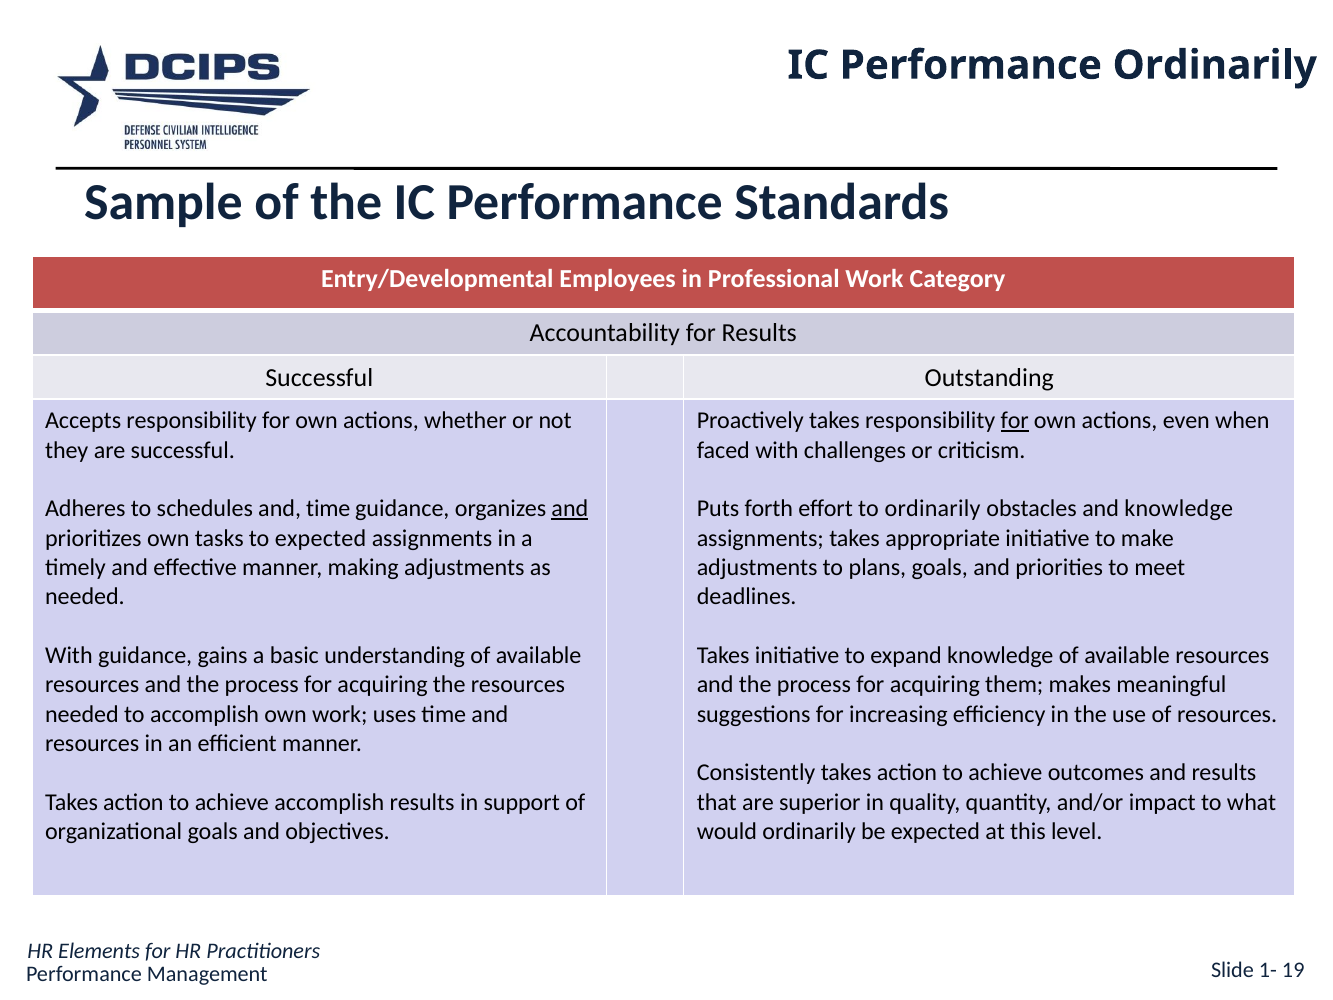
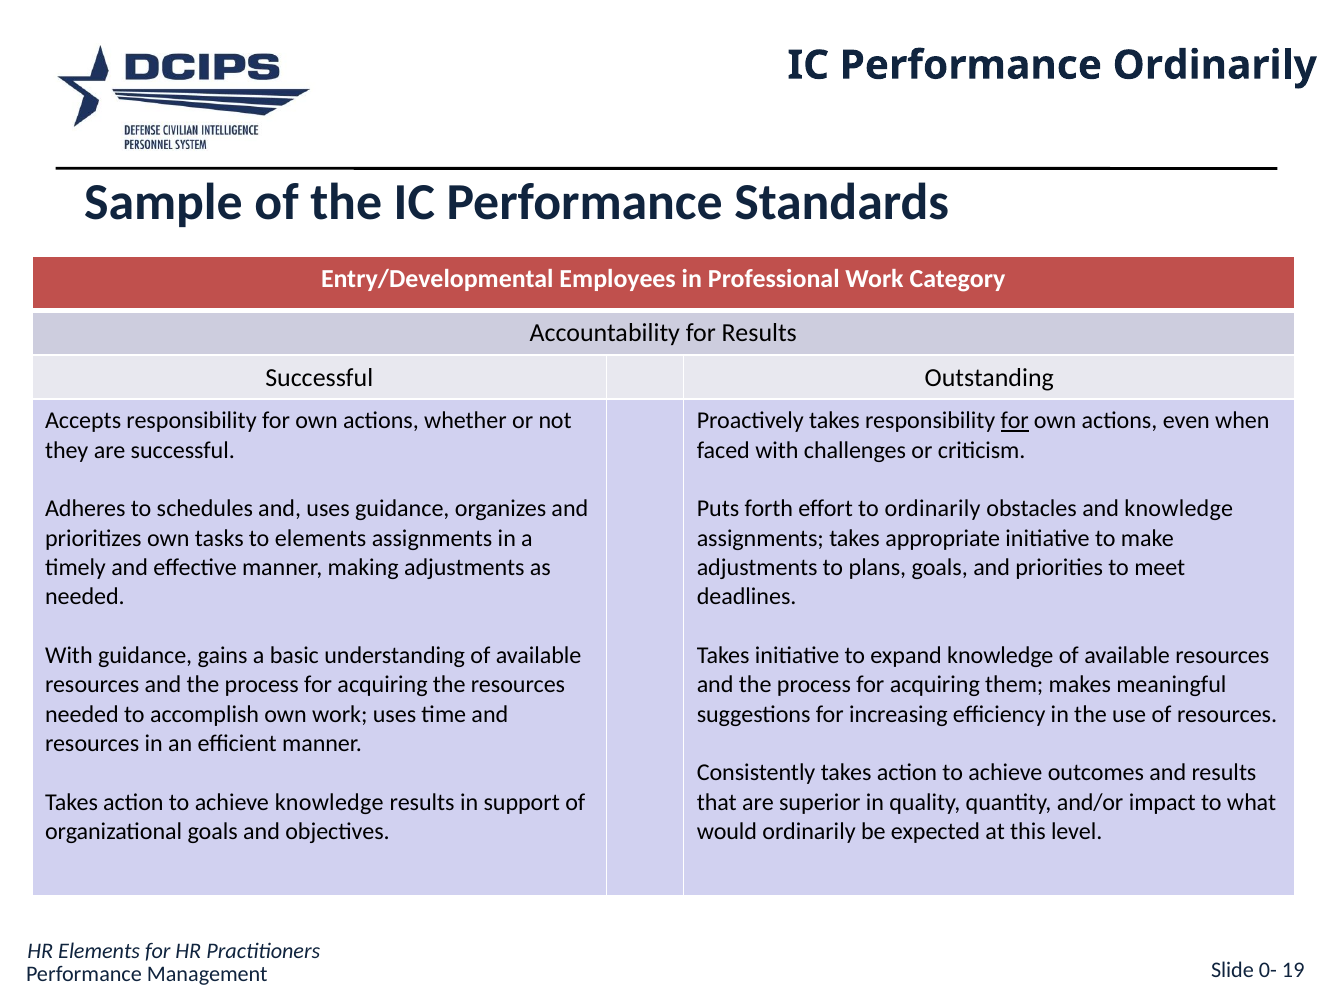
and time: time -> uses
and at (570, 509) underline: present -> none
to expected: expected -> elements
achieve accomplish: accomplish -> knowledge
1-: 1- -> 0-
